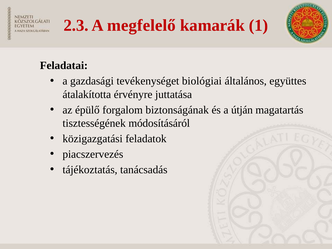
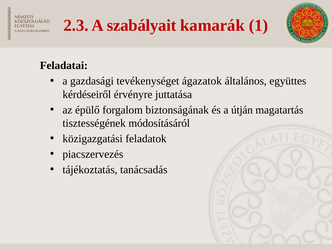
megfelelő: megfelelő -> szabályait
biológiai: biológiai -> ágazatok
átalakította: átalakította -> kérdéseiről
